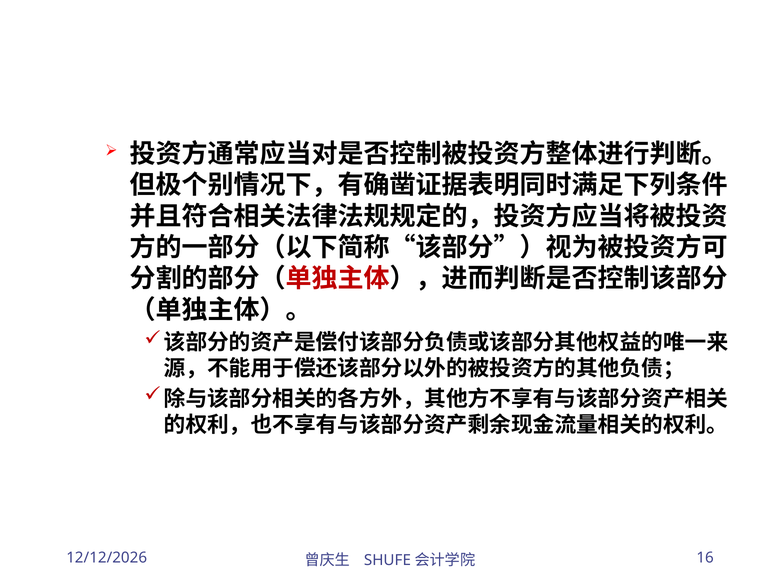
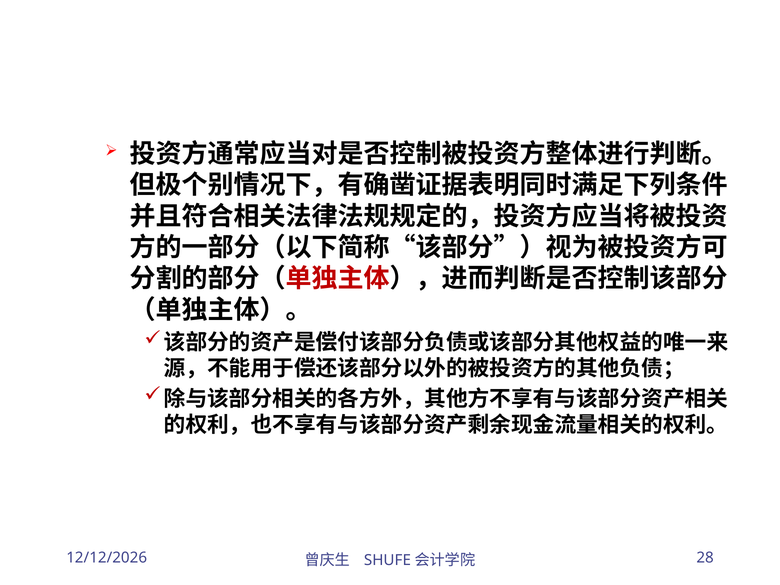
16: 16 -> 28
